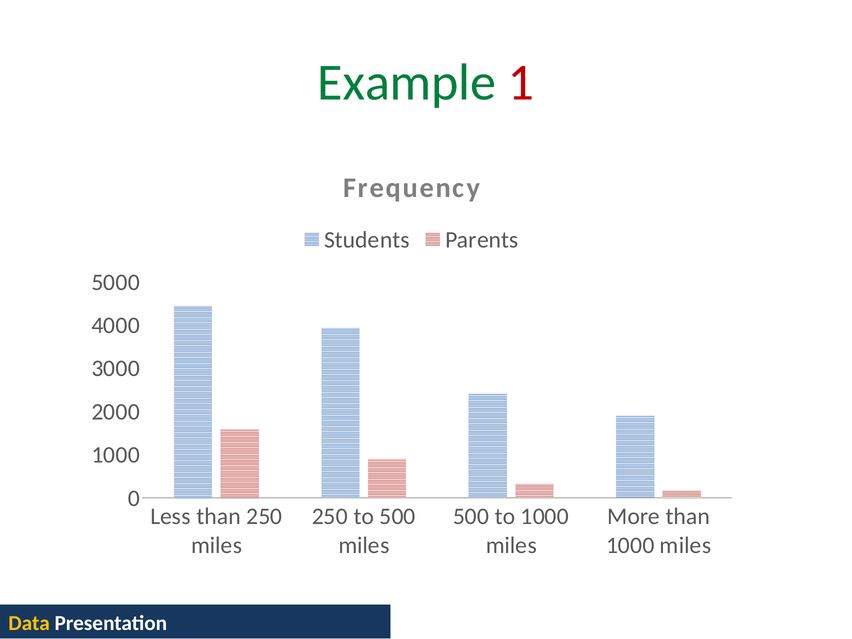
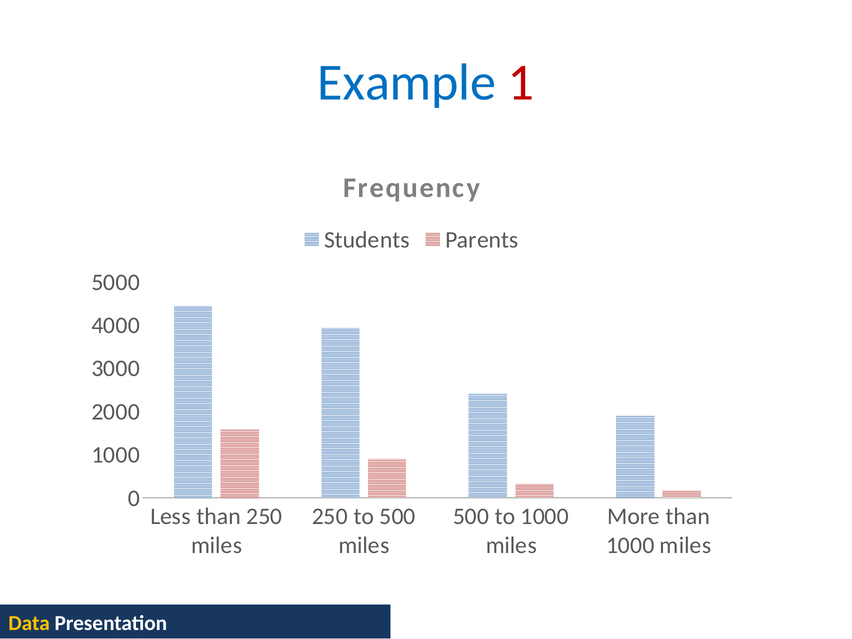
Example colour: green -> blue
